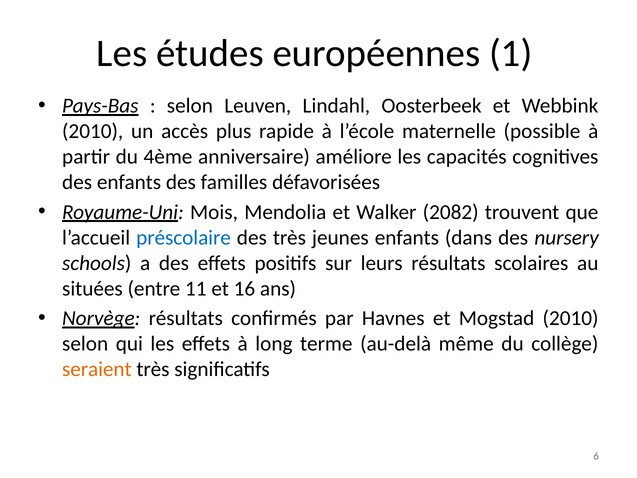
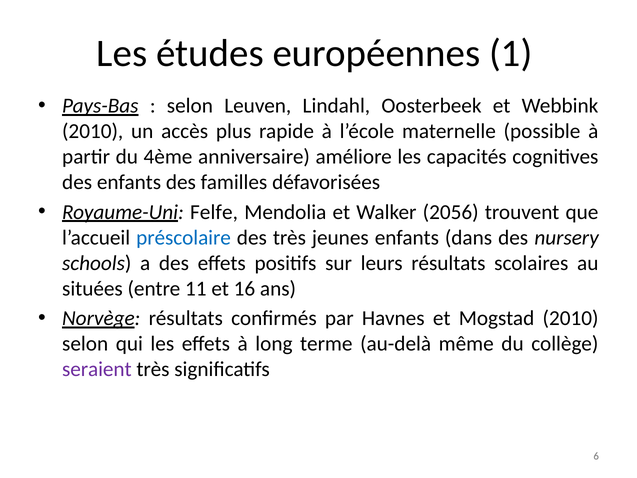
Mois: Mois -> Felfe
2082: 2082 -> 2056
seraient colour: orange -> purple
